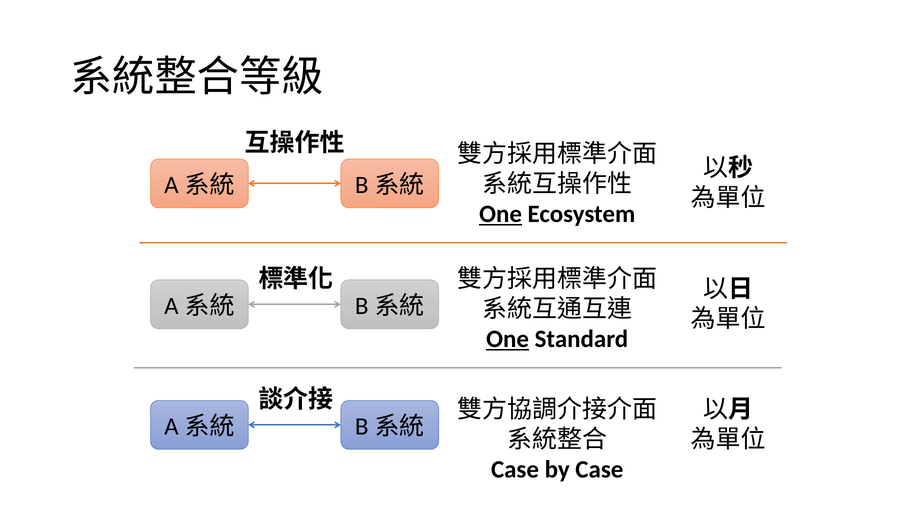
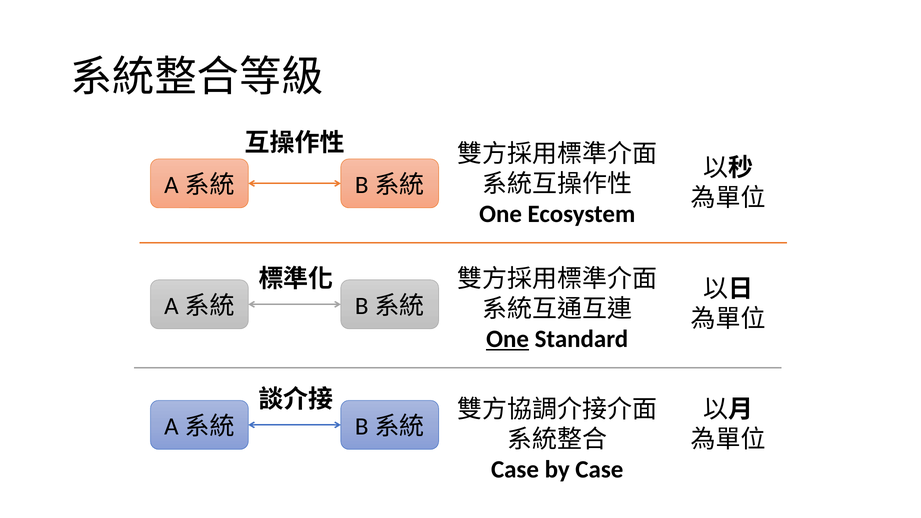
One at (501, 214) underline: present -> none
